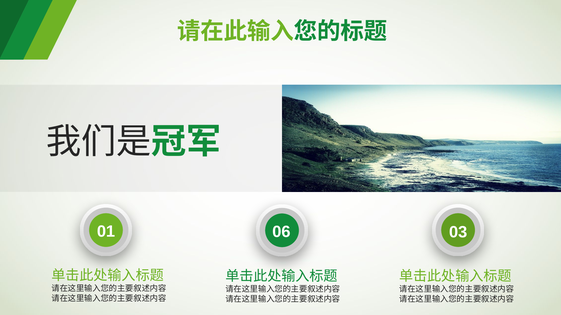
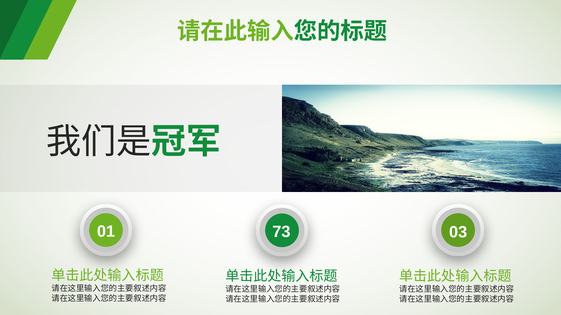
06: 06 -> 73
